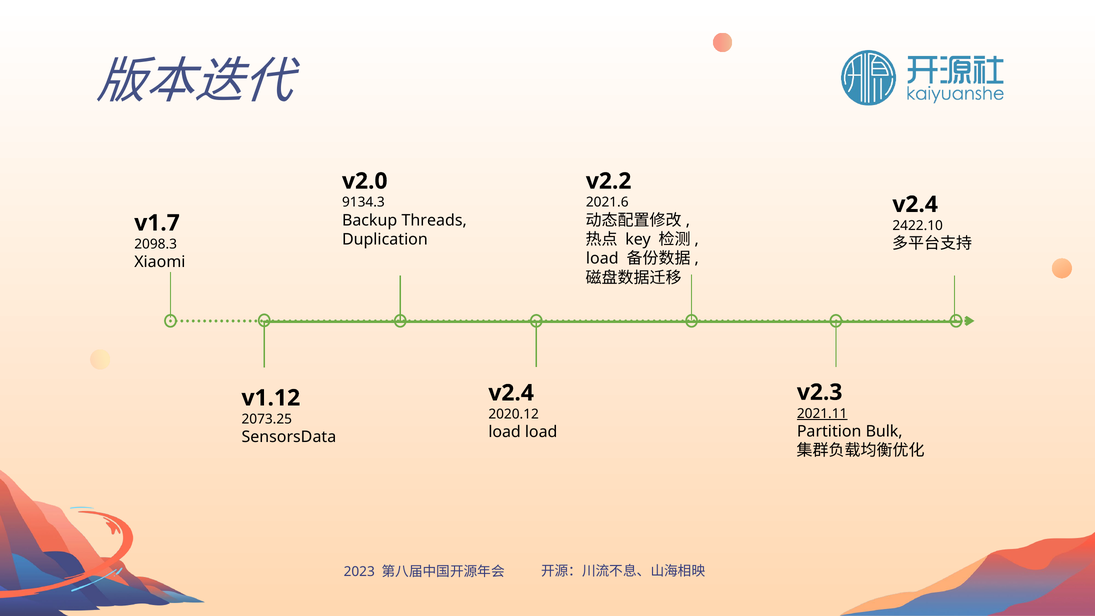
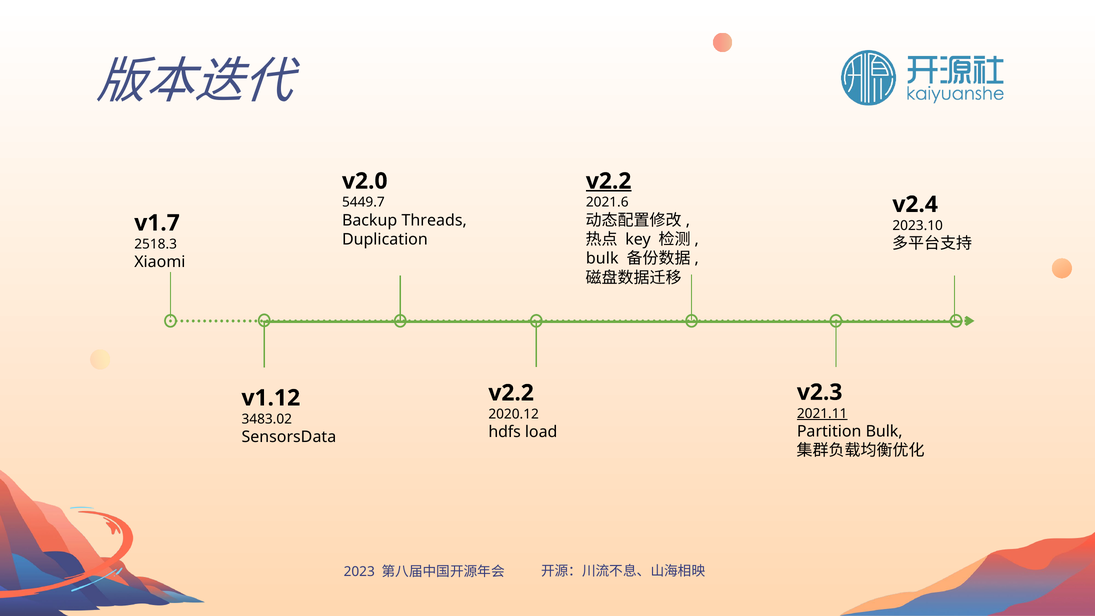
v2.2 at (609, 181) underline: none -> present
9134.3: 9134.3 -> 5449.7
2422.10: 2422.10 -> 2023.10
2098.3: 2098.3 -> 2518.3
load at (602, 259): load -> bulk
v2.4 at (511, 393): v2.4 -> v2.2
2073.25: 2073.25 -> 3483.02
load at (505, 432): load -> hdfs
